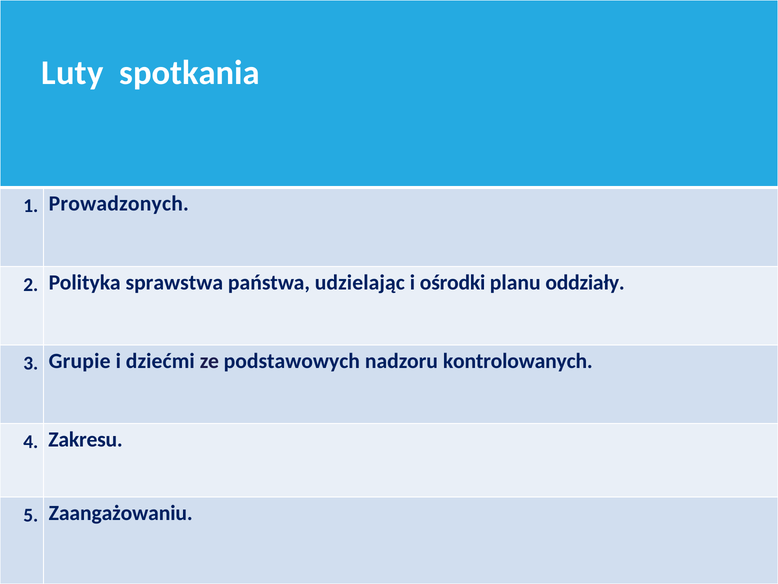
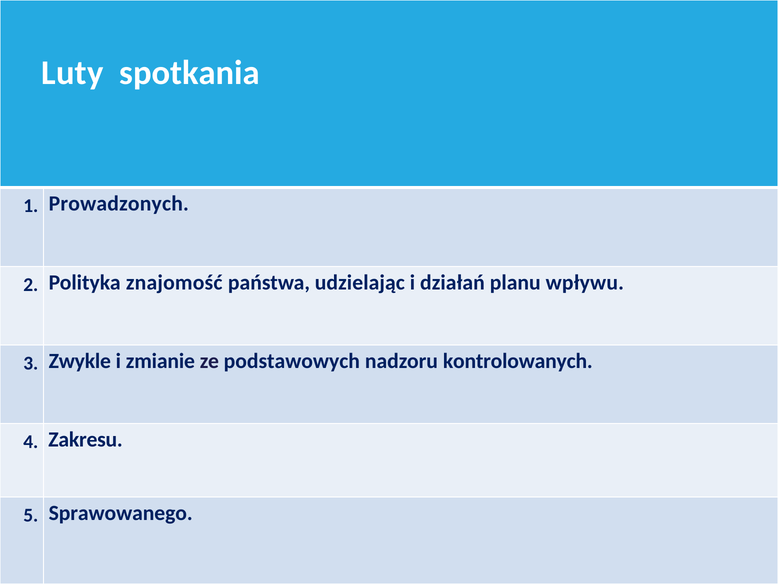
sprawstwa: sprawstwa -> znajomość
ośrodki: ośrodki -> działań
oddziały: oddziały -> wpływu
Grupie: Grupie -> Zwykle
dziećmi: dziećmi -> zmianie
Zaangażowaniu: Zaangażowaniu -> Sprawowanego
